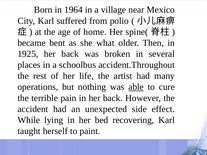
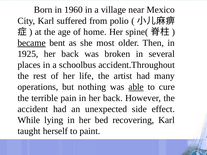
1964: 1964 -> 1960
became underline: none -> present
what: what -> most
